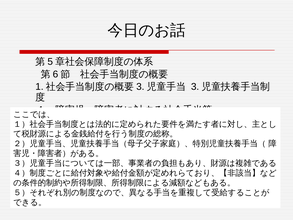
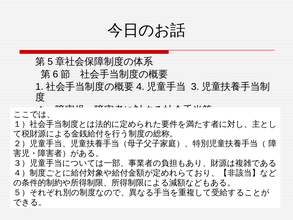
3 at (140, 87): 3 -> 4
